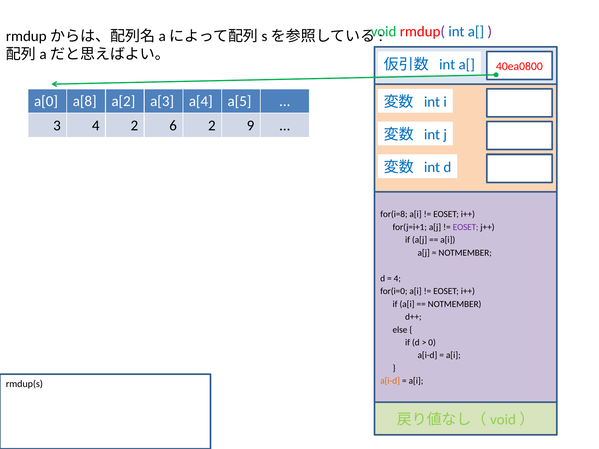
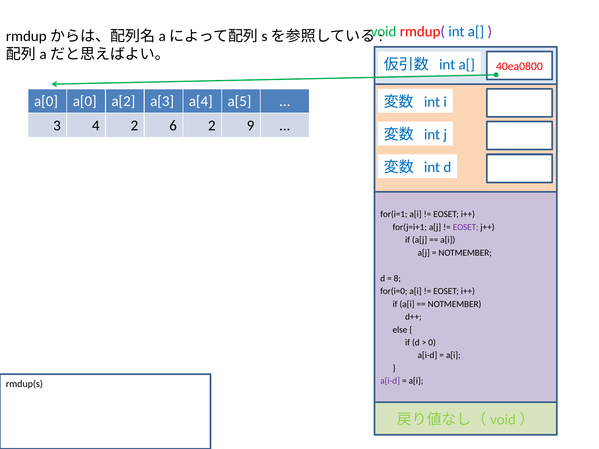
a[0 a[8: a[8 -> a[0
for(i=8: for(i=8 -> for(i=1
4 at (397, 279): 4 -> 8
a[i-d at (390, 381) colour: orange -> purple
